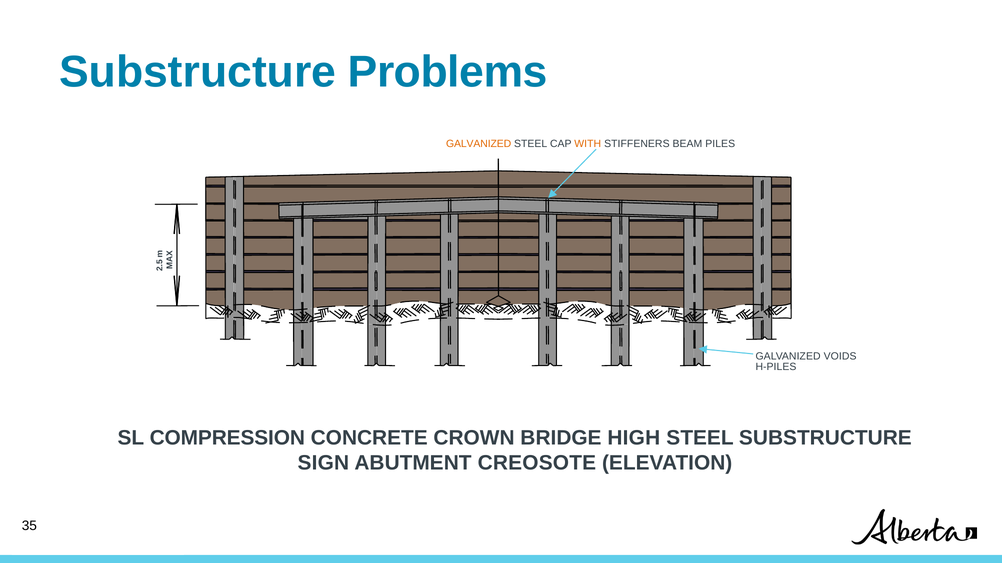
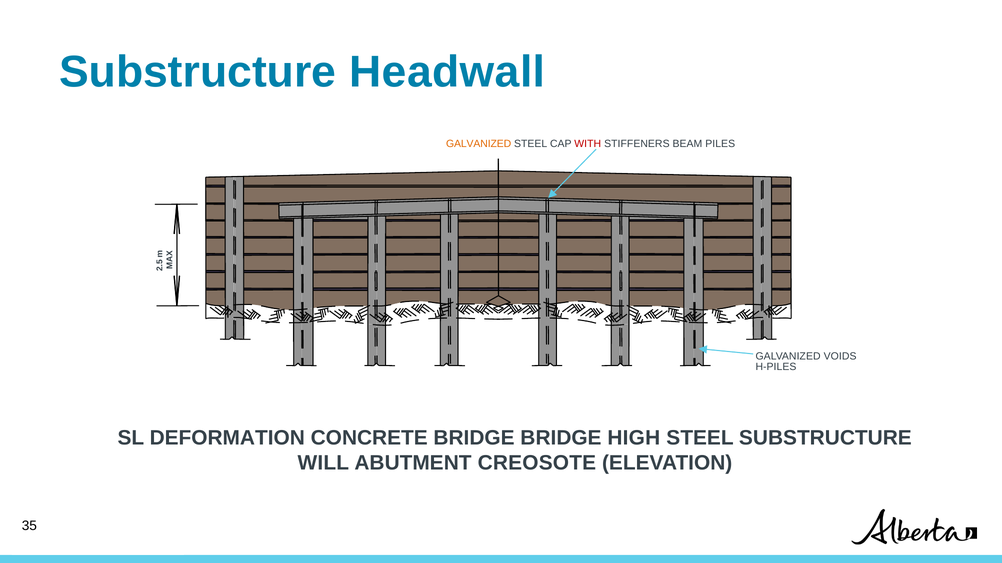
Problems: Problems -> Headwall
WITH colour: orange -> red
COMPRESSION: COMPRESSION -> DEFORMATION
CONCRETE CROWN: CROWN -> BRIDGE
SIGN: SIGN -> WILL
